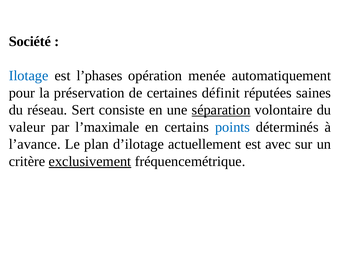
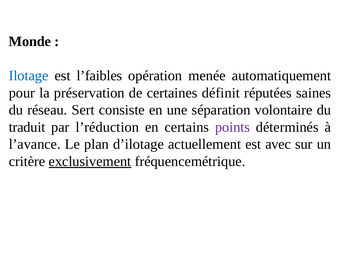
Société: Société -> Monde
l’phases: l’phases -> l’faibles
séparation underline: present -> none
valeur: valeur -> traduit
l’maximale: l’maximale -> l’réduction
points colour: blue -> purple
